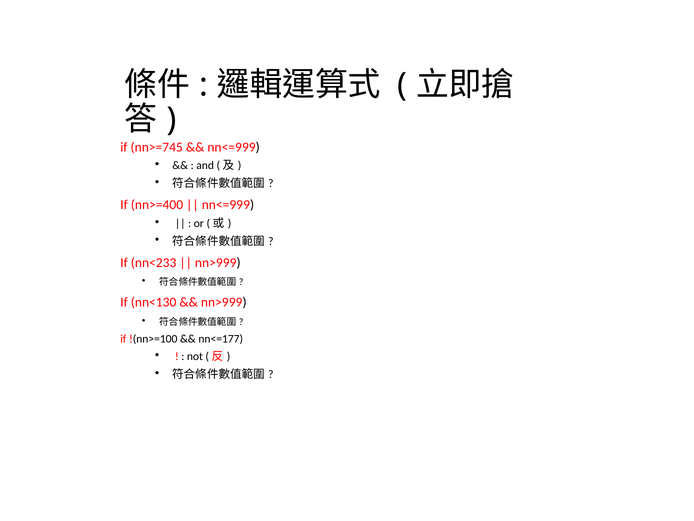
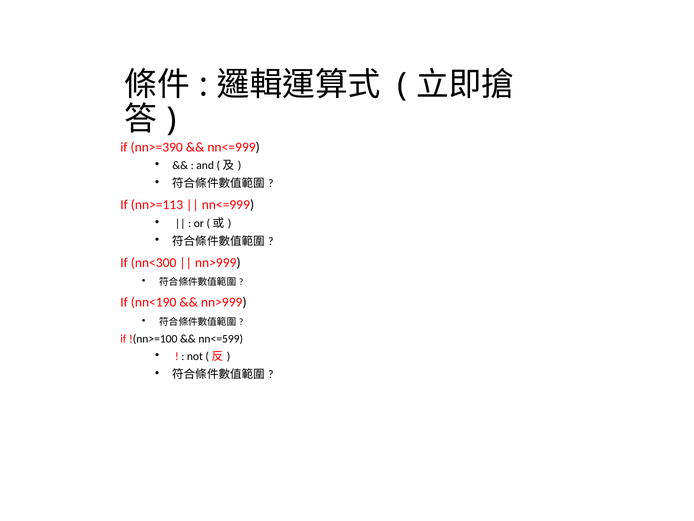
nn>=745: nn>=745 -> nn>=390
nn>=400: nn>=400 -> nn>=113
nn<233: nn<233 -> nn<300
nn<130: nn<130 -> nn<190
nn<=177: nn<=177 -> nn<=599
